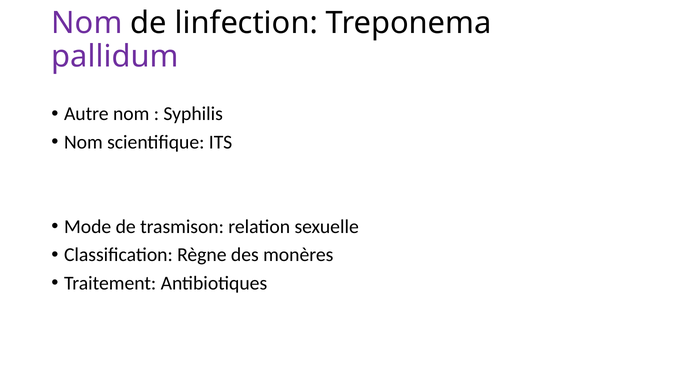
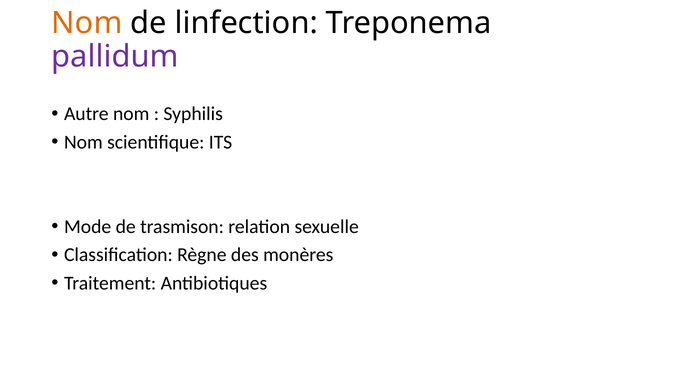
Nom at (87, 23) colour: purple -> orange
